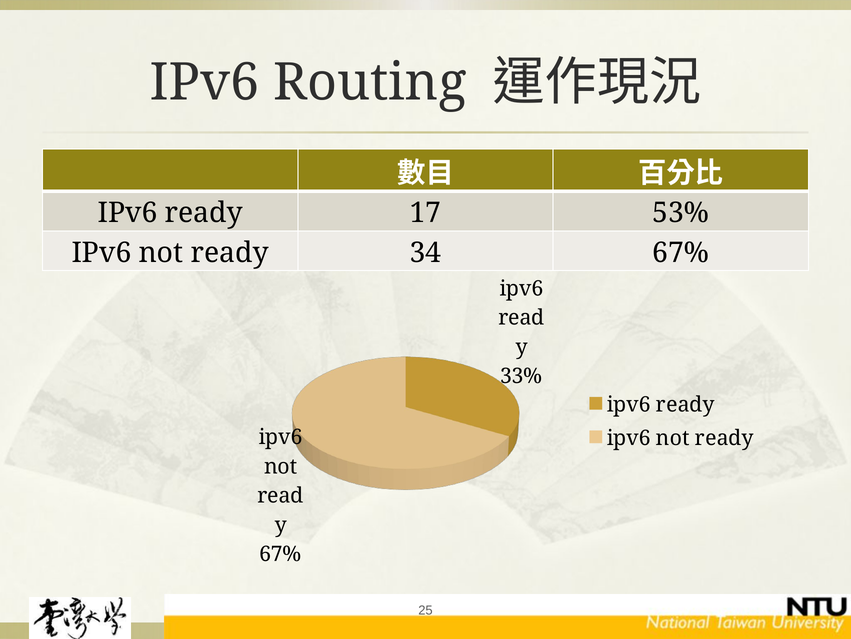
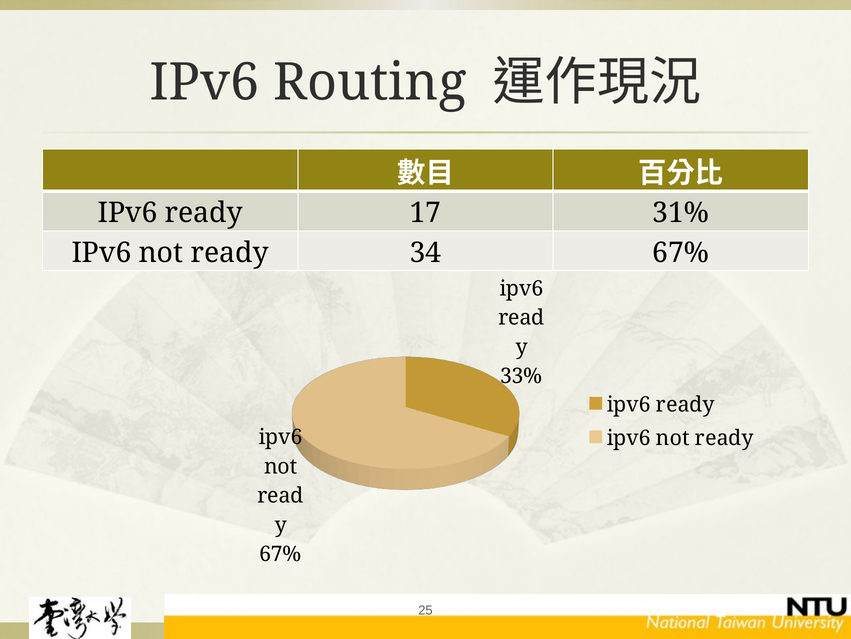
53%: 53% -> 31%
